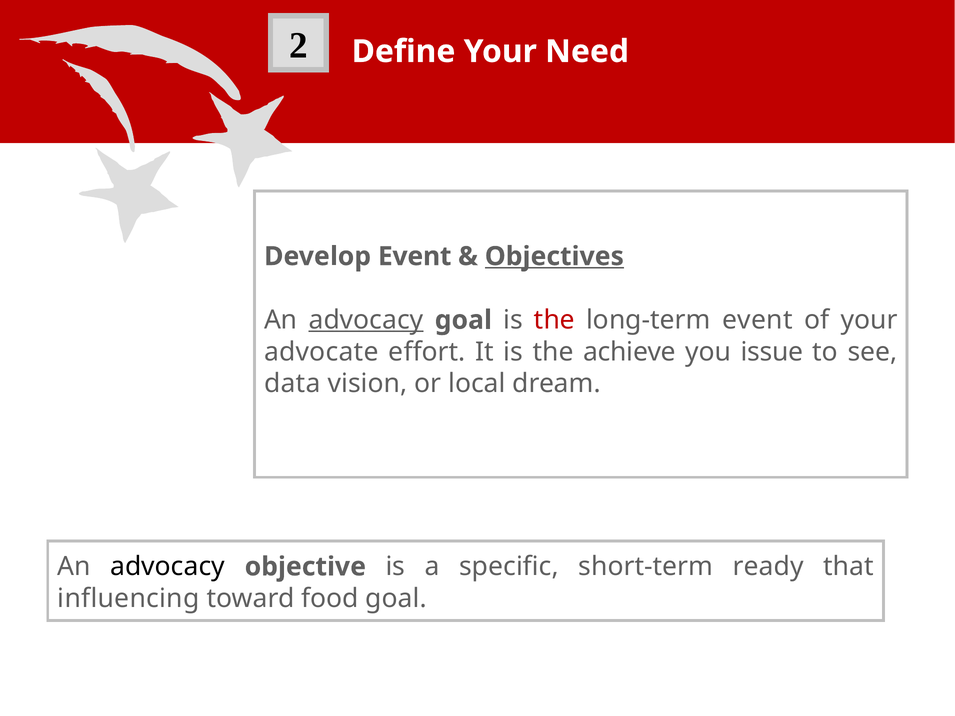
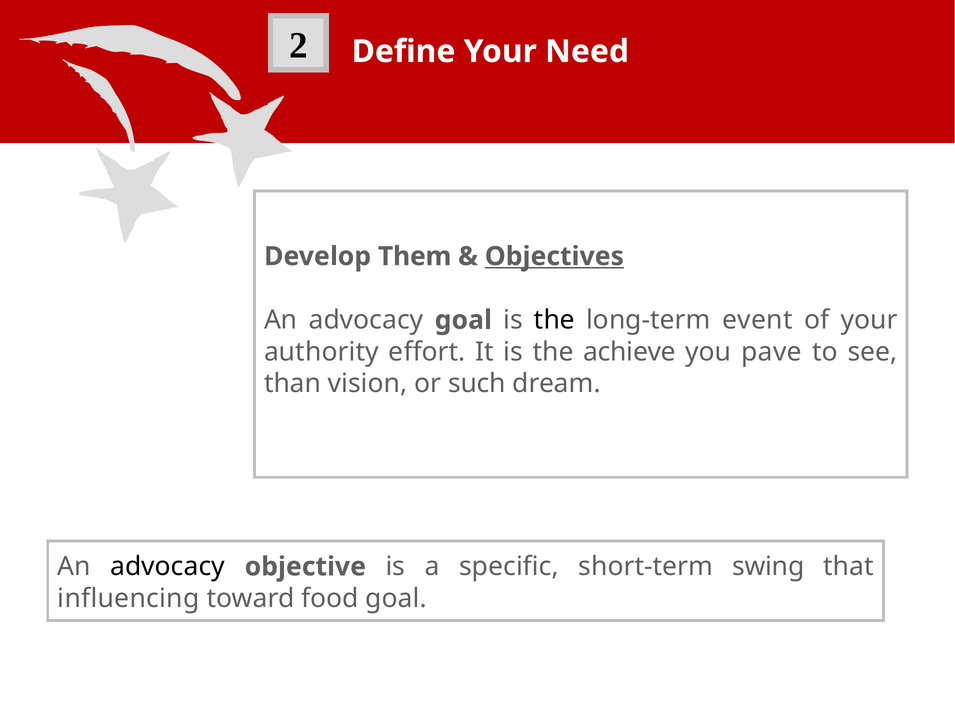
Develop Event: Event -> Them
advocacy at (366, 320) underline: present -> none
the at (554, 320) colour: red -> black
advocate: advocate -> authority
issue: issue -> pave
data: data -> than
local: local -> such
ready: ready -> swing
